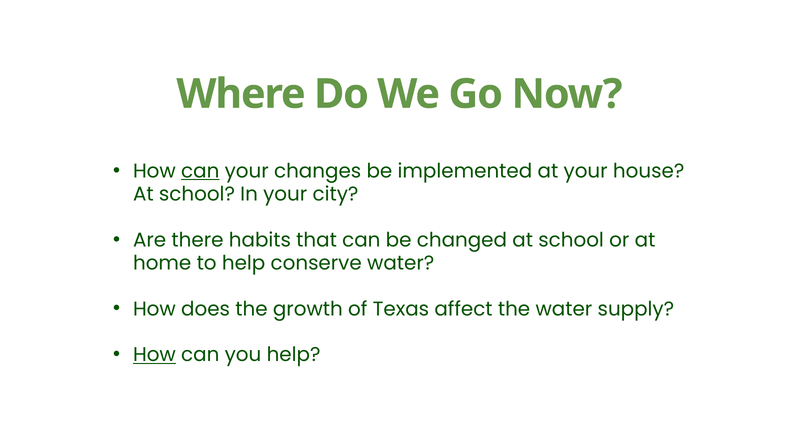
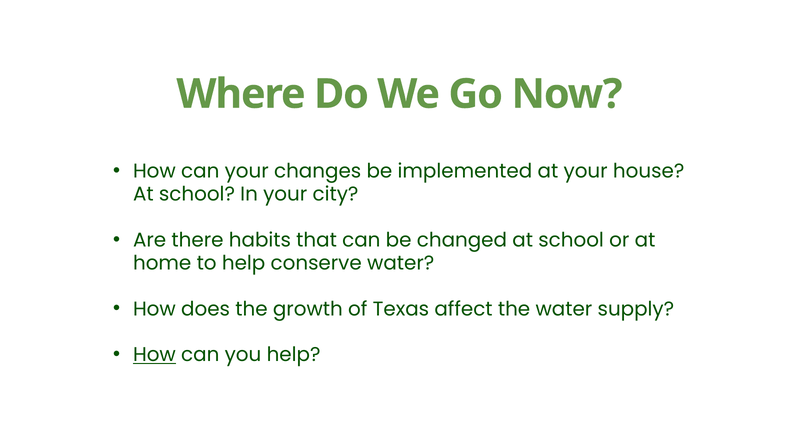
can at (200, 171) underline: present -> none
